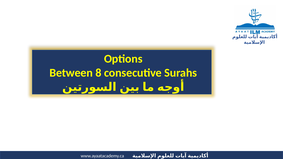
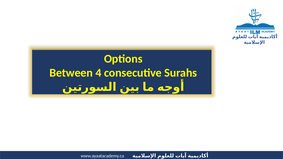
8: 8 -> 4
